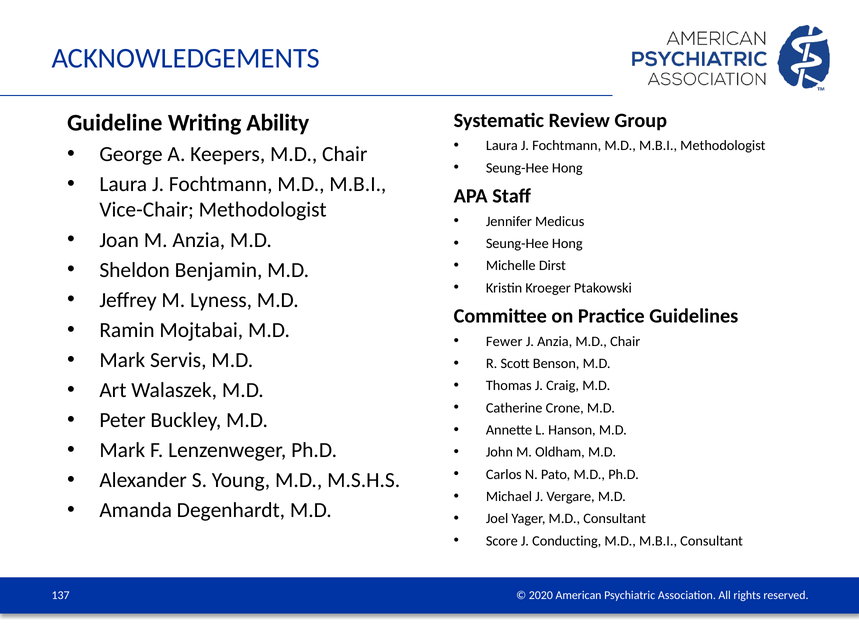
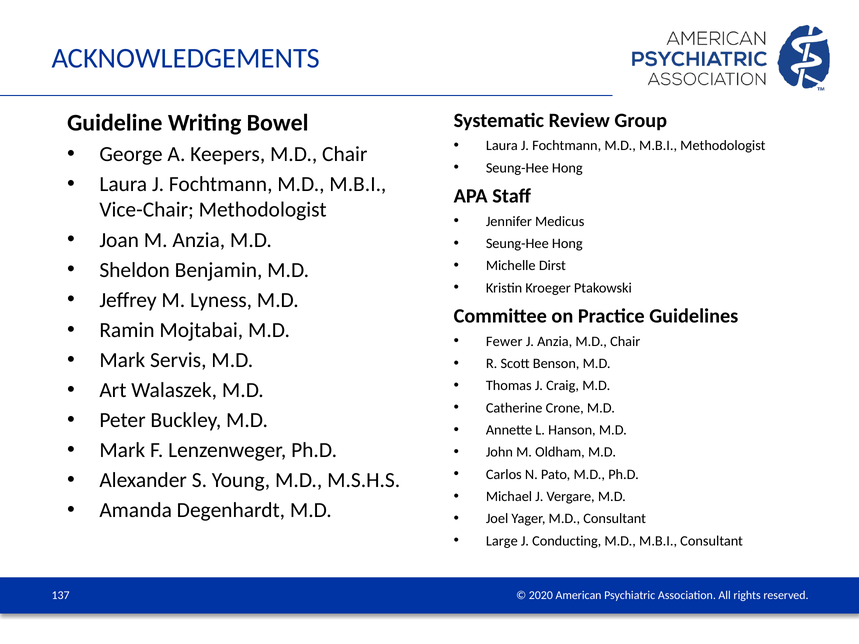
Ability: Ability -> Bowel
Score: Score -> Large
